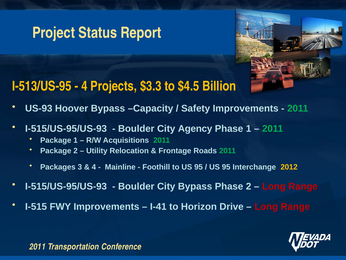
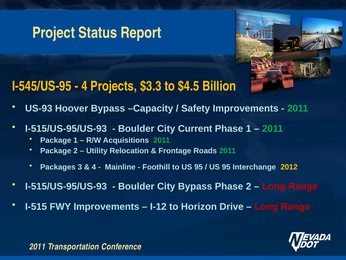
I-513/US-95: I-513/US-95 -> I-545/US-95
Agency: Agency -> Current
I-41: I-41 -> I-12
